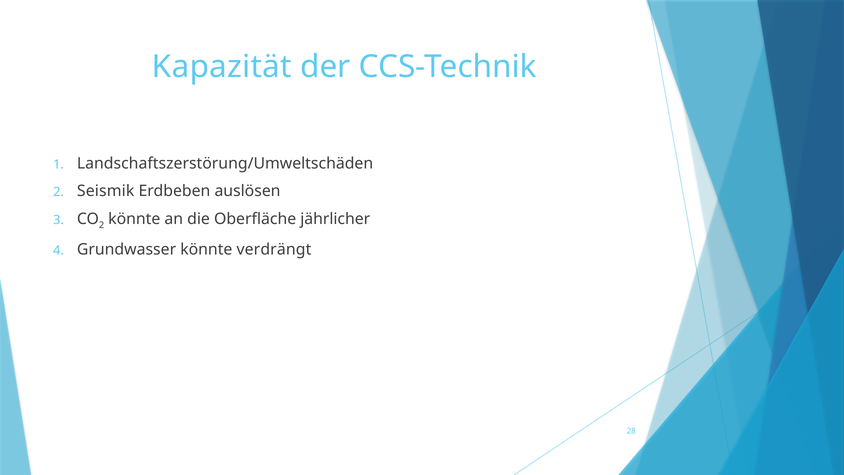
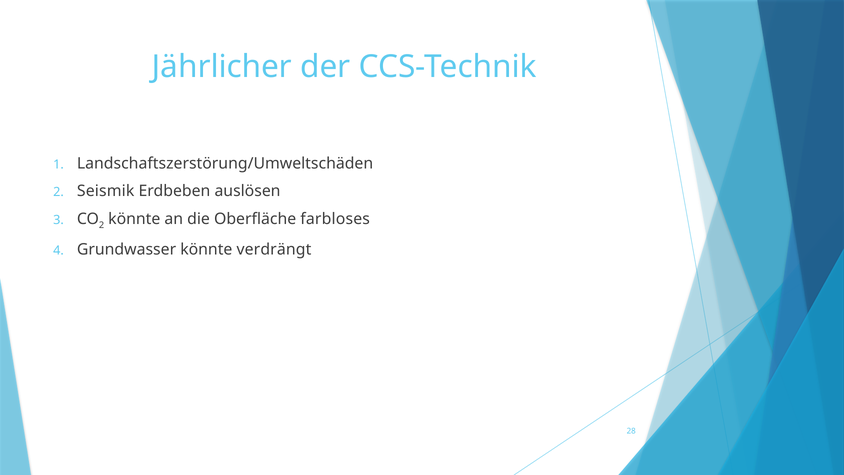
Kapazität: Kapazität -> Jährlicher
jährlicher: jährlicher -> farbloses
